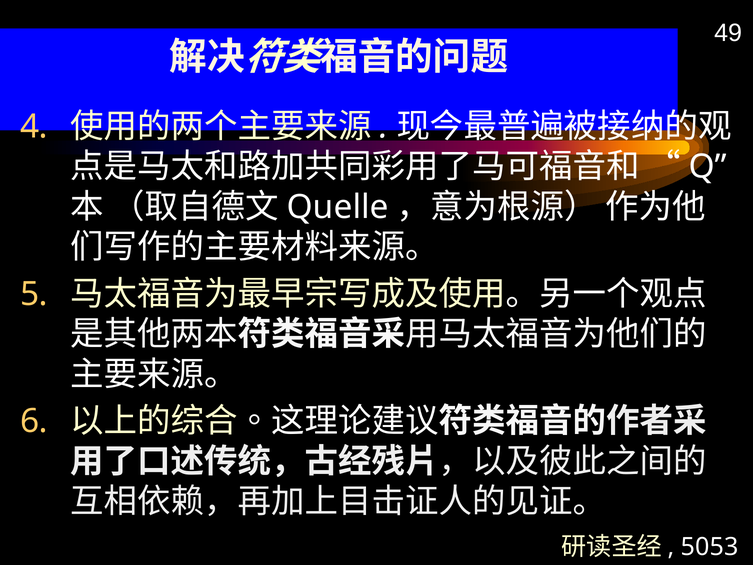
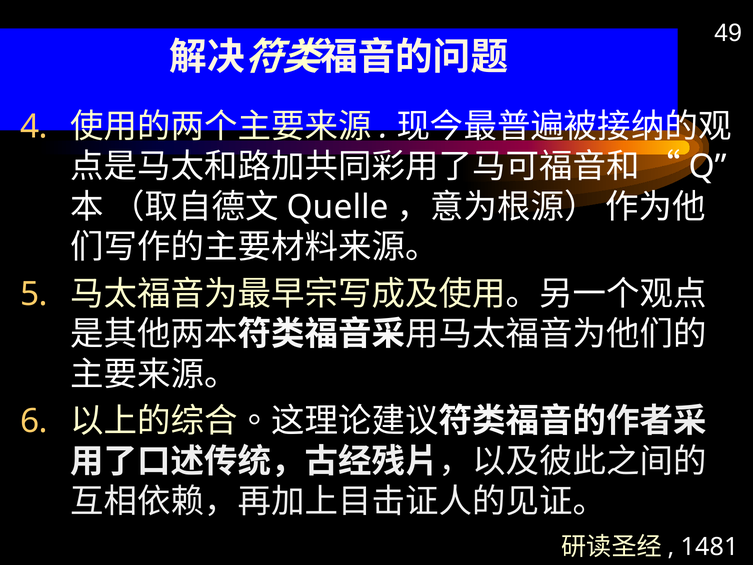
5053: 5053 -> 1481
